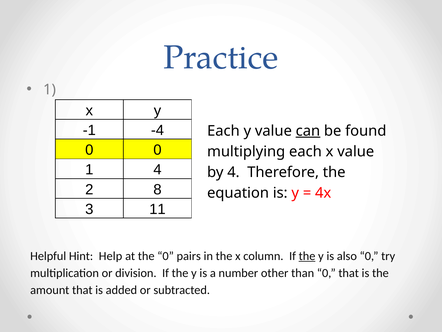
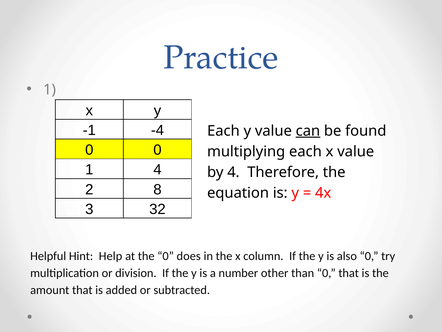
11: 11 -> 32
pairs: pairs -> does
the at (307, 256) underline: present -> none
